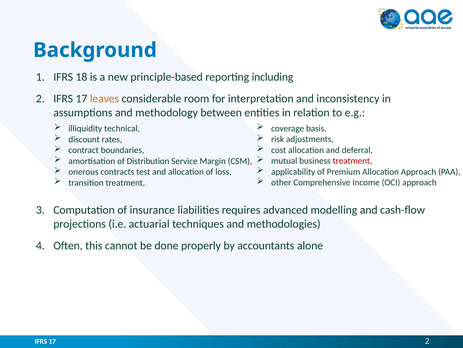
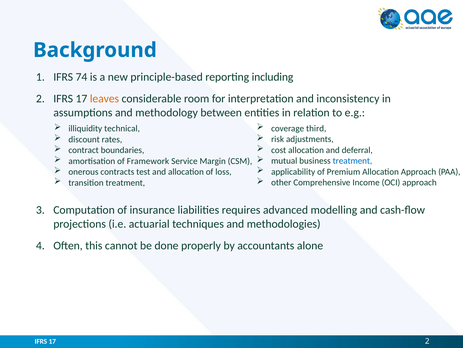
18: 18 -> 74
basis: basis -> third
treatment at (352, 161) colour: red -> blue
Distribution: Distribution -> Framework
